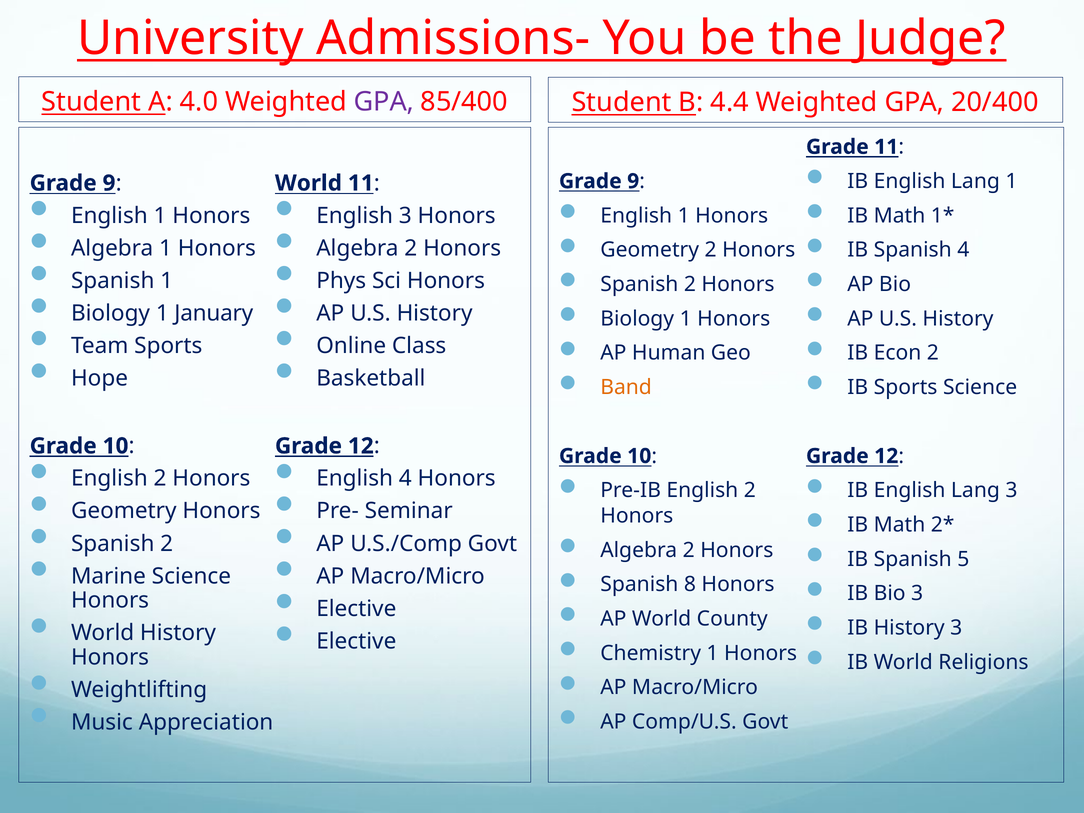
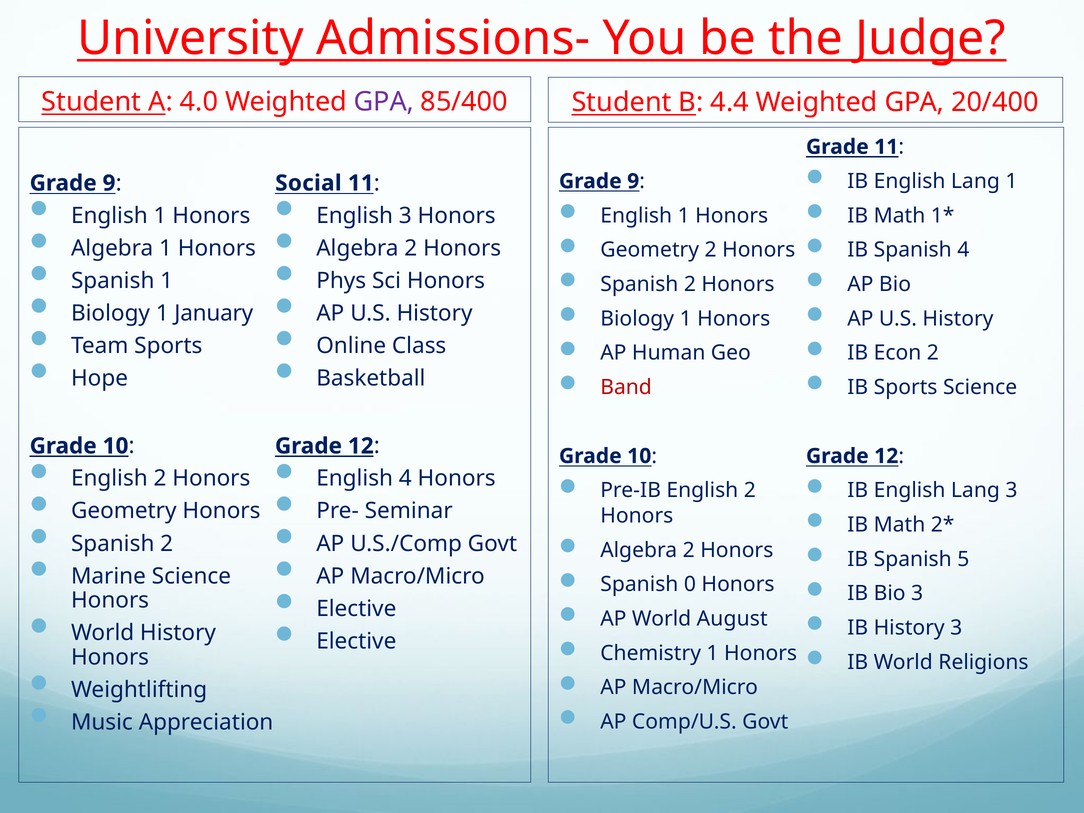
World at (308, 183): World -> Social
Band colour: orange -> red
8: 8 -> 0
County: County -> August
